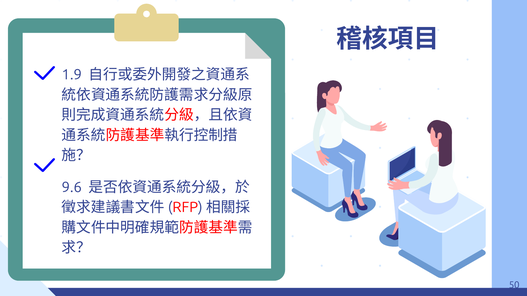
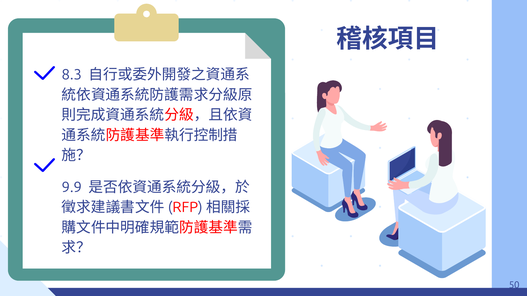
1.9: 1.9 -> 8.3
9.6: 9.6 -> 9.9
